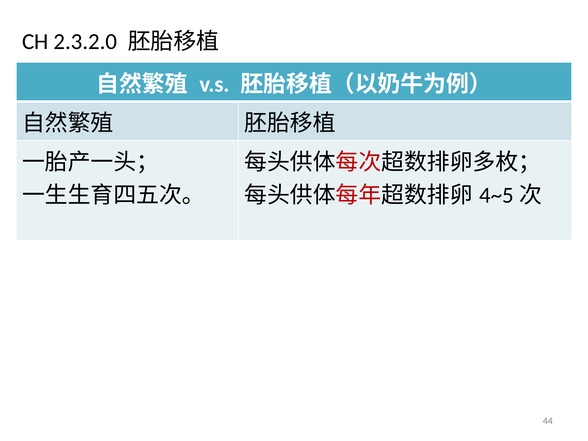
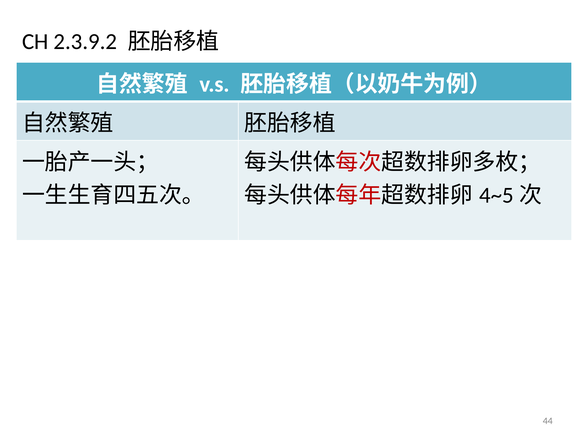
2.3.2.0: 2.3.2.0 -> 2.3.9.2
